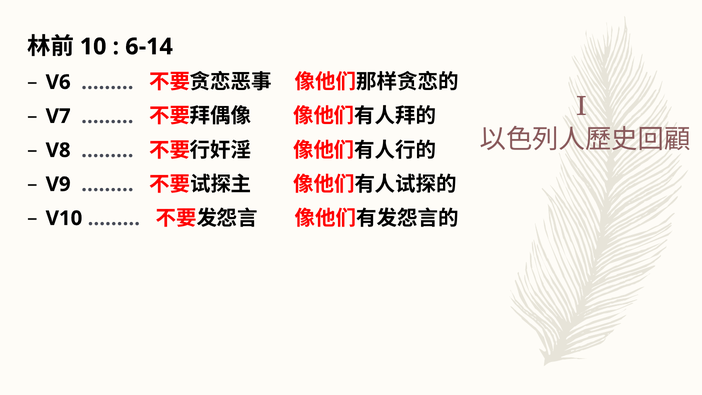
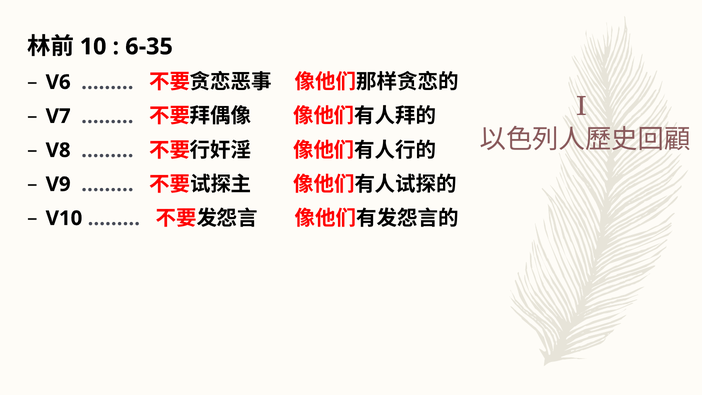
6-14: 6-14 -> 6-35
